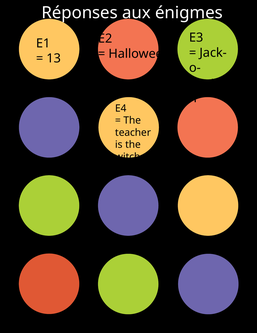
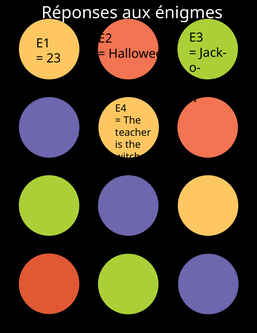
13: 13 -> 23
